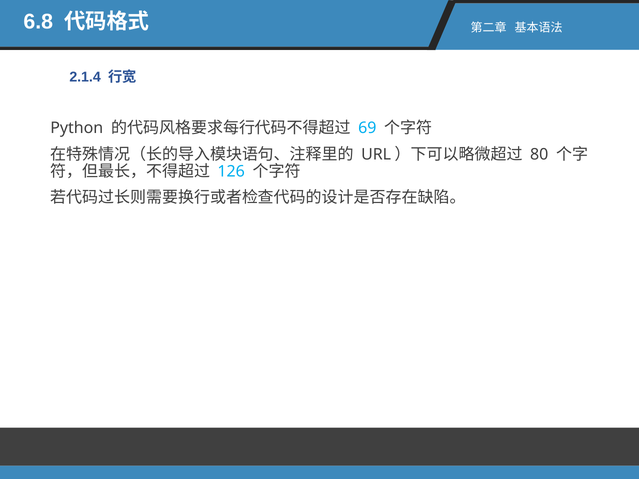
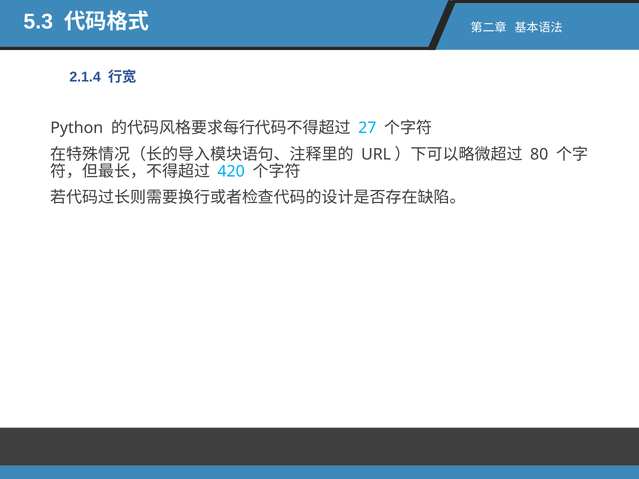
6.8: 6.8 -> 5.3
69: 69 -> 27
126: 126 -> 420
